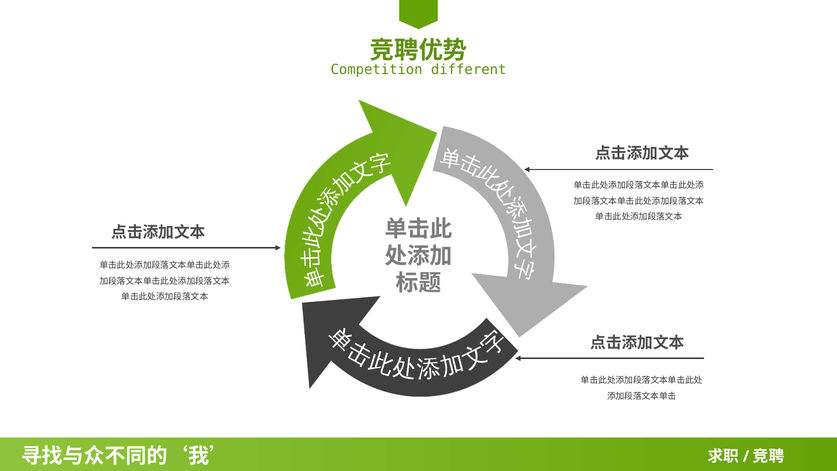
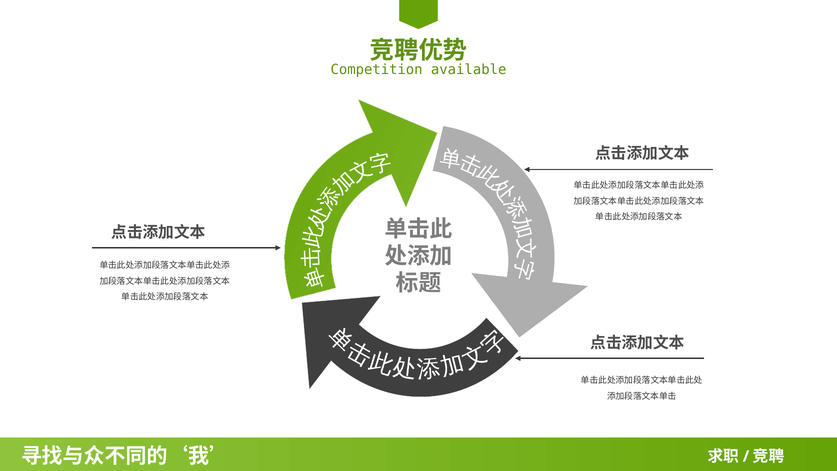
different: different -> available
